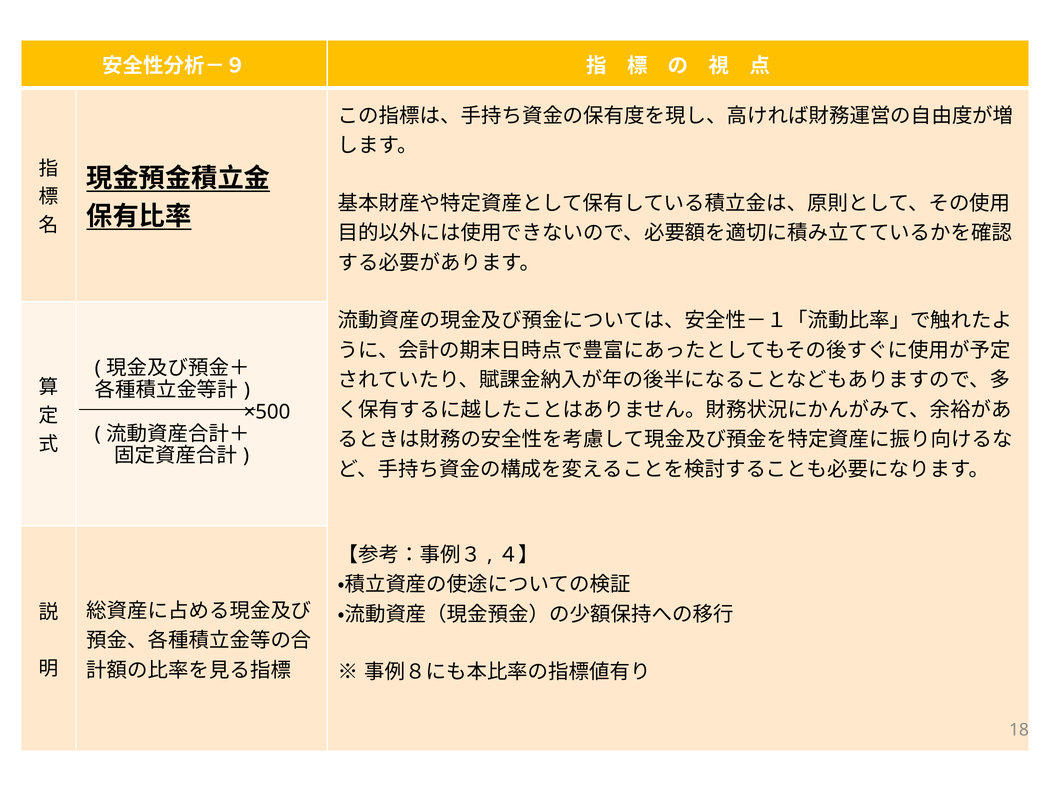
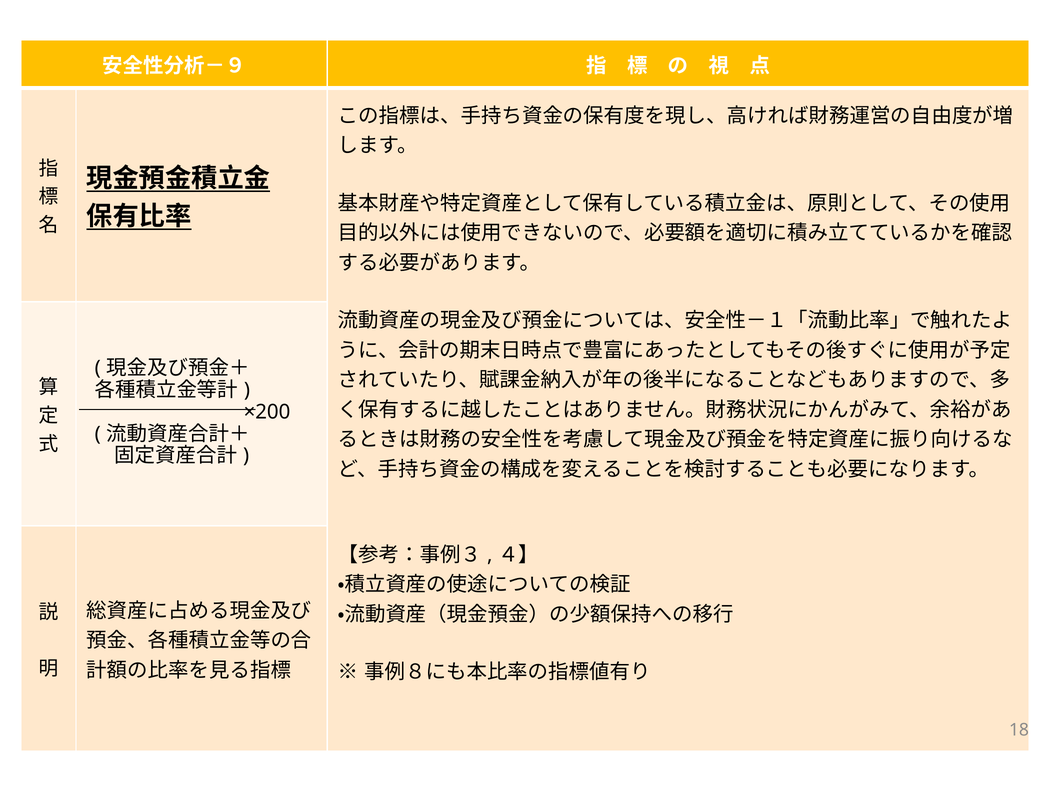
×500: ×500 -> ×200
